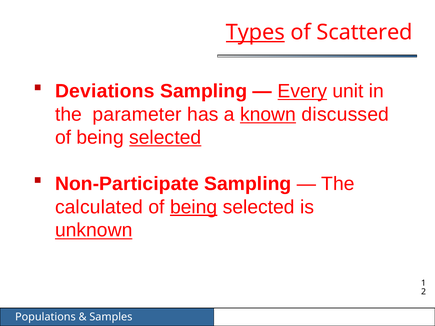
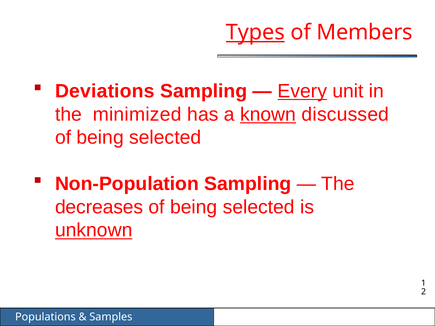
Scattered: Scattered -> Members
parameter: parameter -> minimized
selected at (165, 138) underline: present -> none
Non-Participate: Non-Participate -> Non-Population
calculated: calculated -> decreases
being at (194, 207) underline: present -> none
